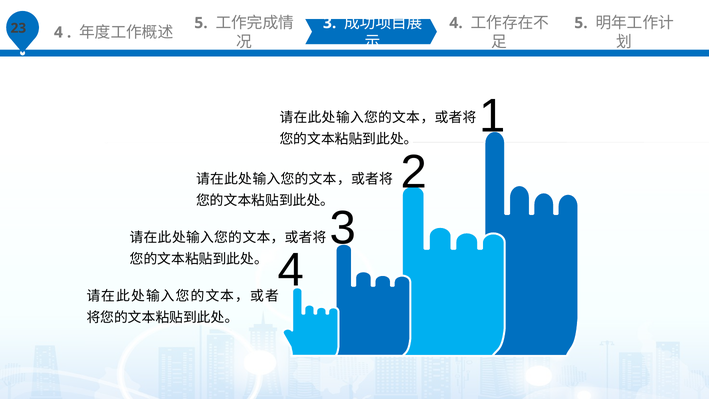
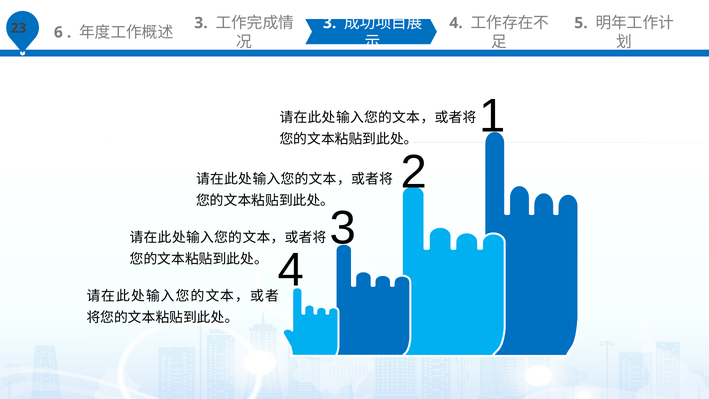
4 at (58, 32): 4 -> 6
5 at (201, 23): 5 -> 3
